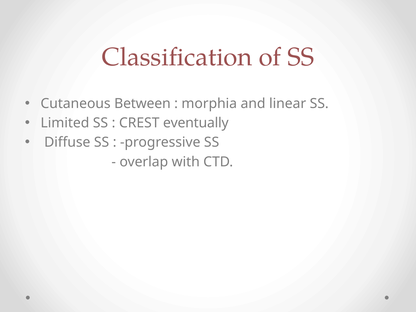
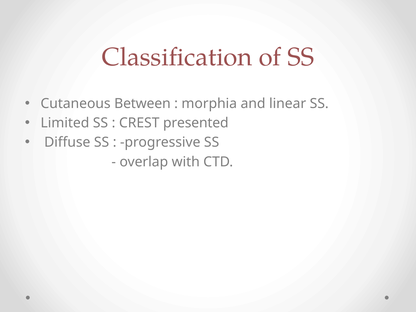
eventually: eventually -> presented
